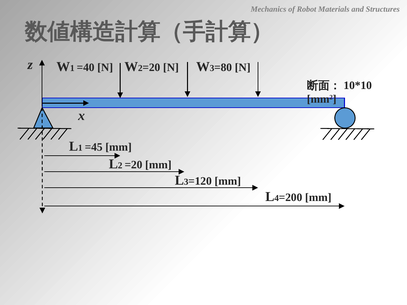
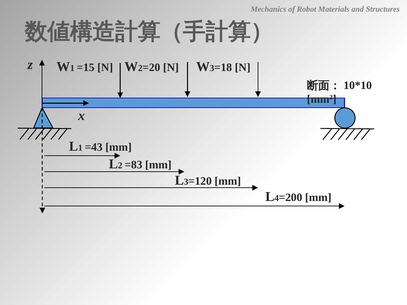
=40: =40 -> =15
=80: =80 -> =18
=45: =45 -> =43
=20 at (133, 165): =20 -> =83
